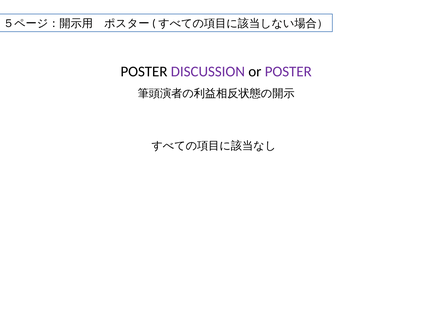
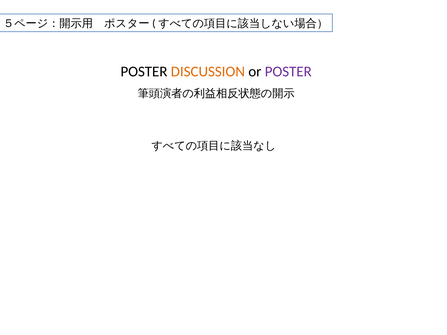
DISCUSSION colour: purple -> orange
